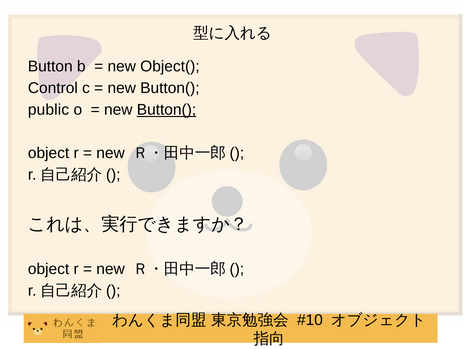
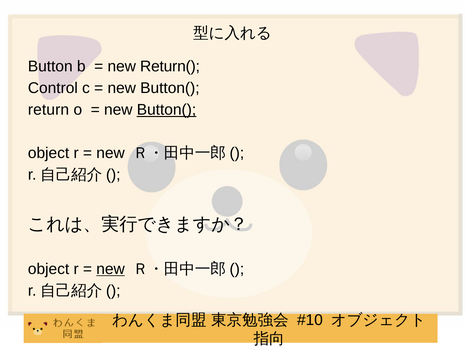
Object(: Object( -> Return(
public: public -> return
new at (111, 269) underline: none -> present
